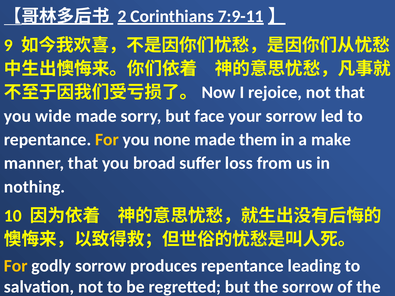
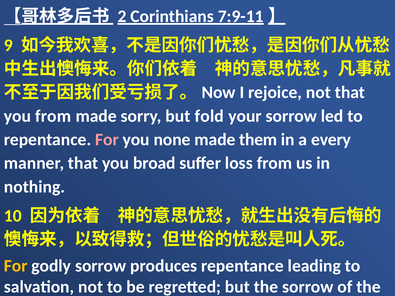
you wide: wide -> from
face: face -> fold
For at (107, 140) colour: yellow -> pink
make: make -> every
